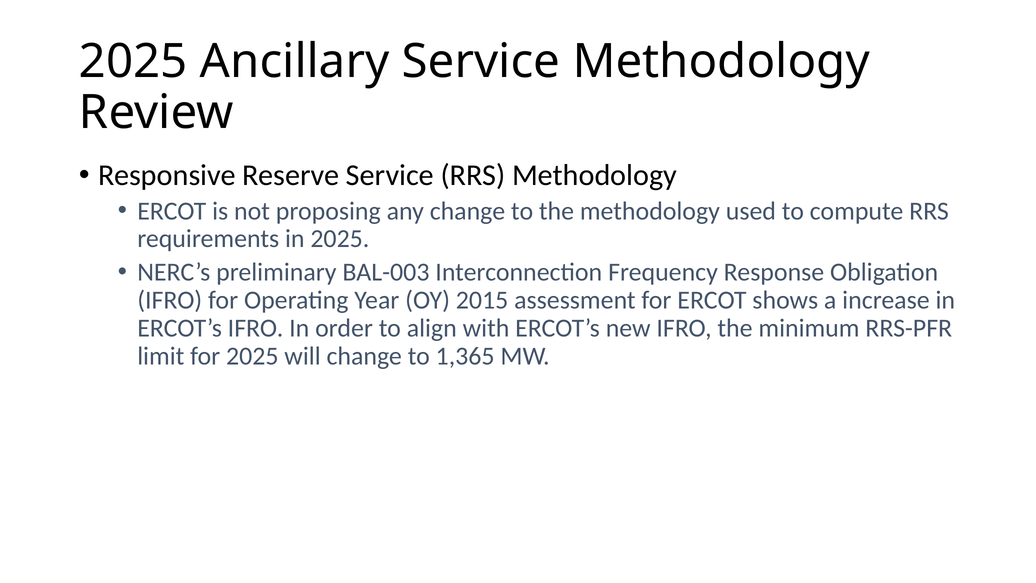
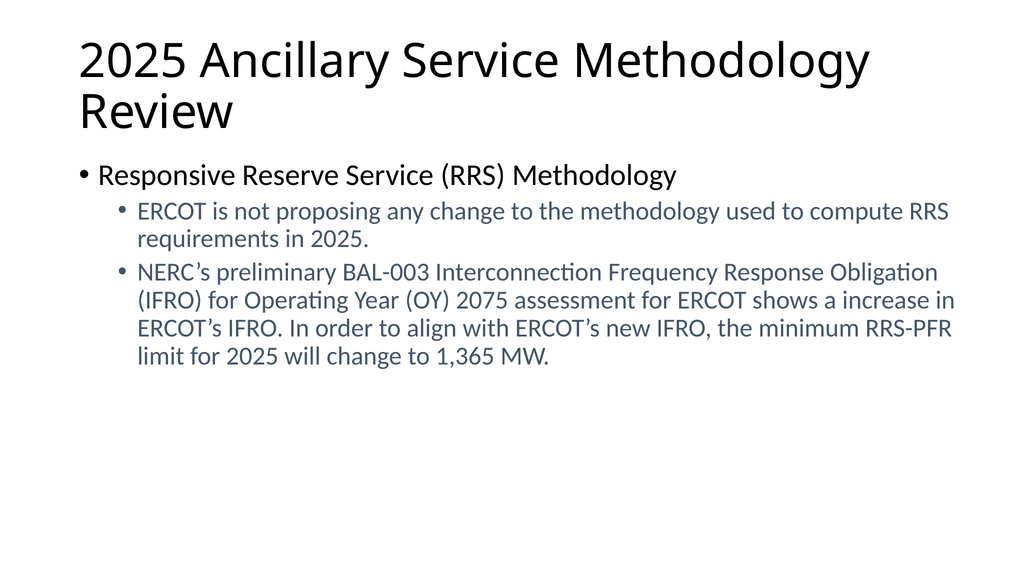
2015: 2015 -> 2075
